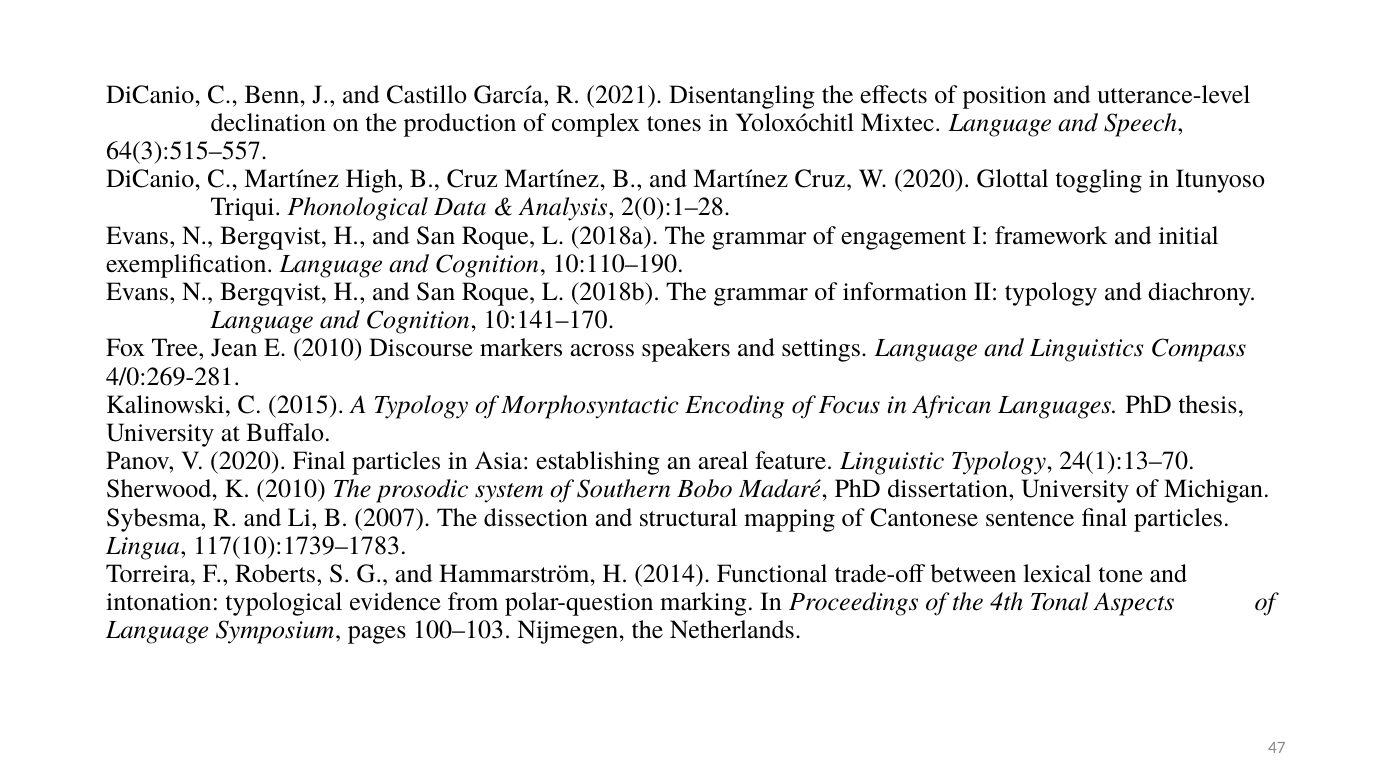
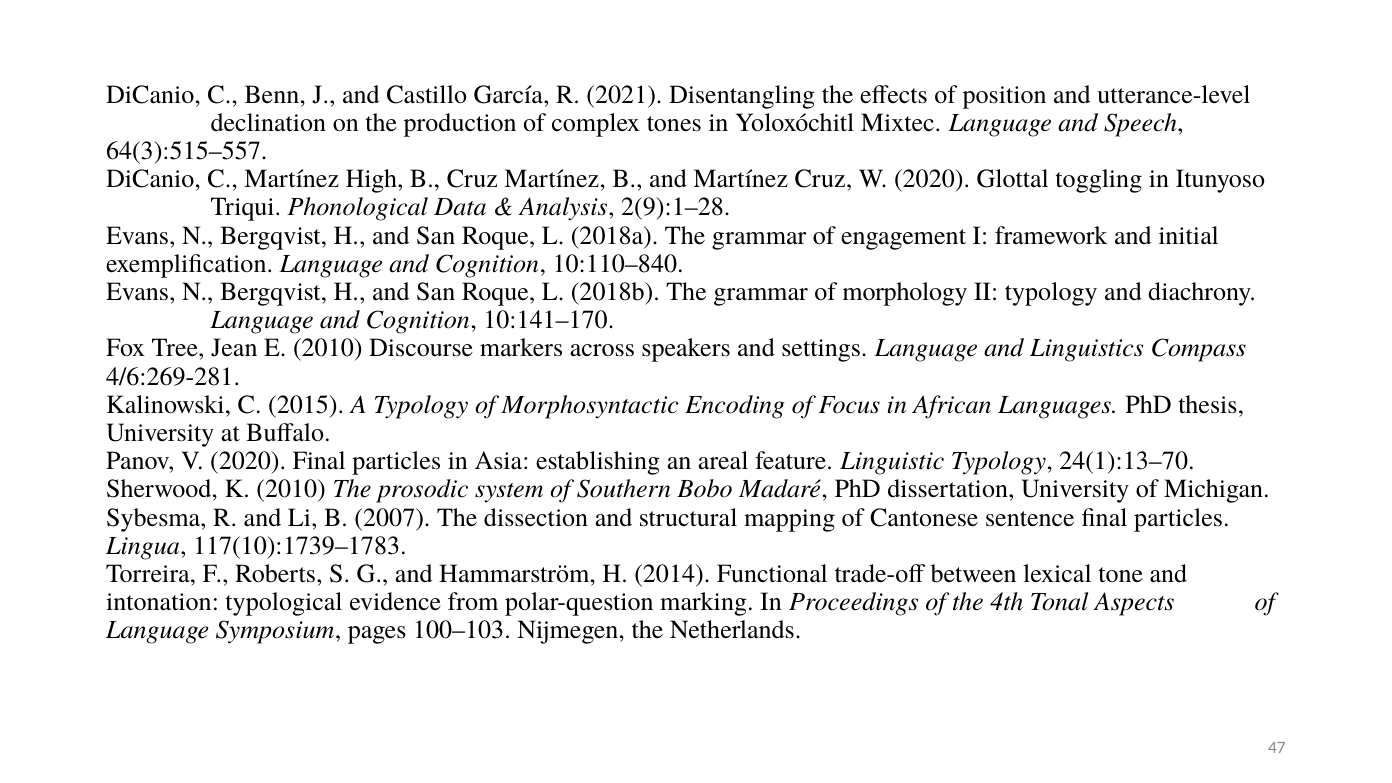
2(0):1–28: 2(0):1–28 -> 2(9):1–28
10:110–190: 10:110–190 -> 10:110–840
information: information -> morphology
4/0:269-281: 4/0:269-281 -> 4/6:269-281
